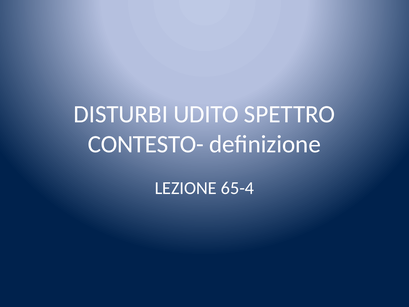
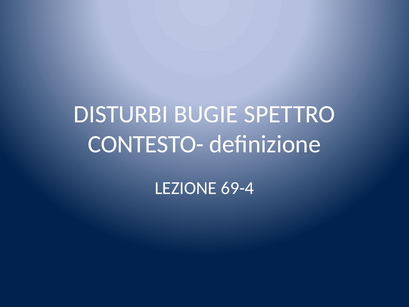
UDITO: UDITO -> BUGIE
65-4: 65-4 -> 69-4
